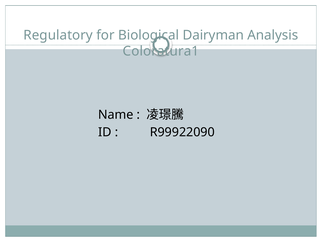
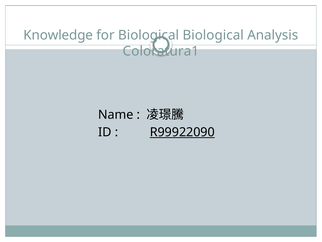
Regulatory: Regulatory -> Knowledge
Biological Dairyman: Dairyman -> Biological
R99922090 underline: none -> present
